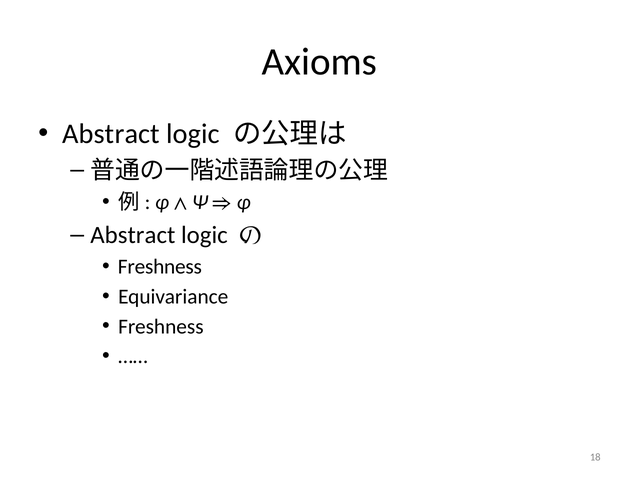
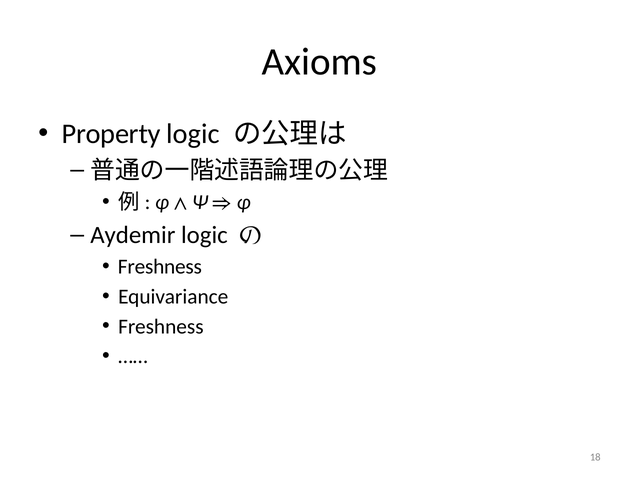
Abstract at (111, 134): Abstract -> Property
Abstract at (133, 235): Abstract -> Aydemir
